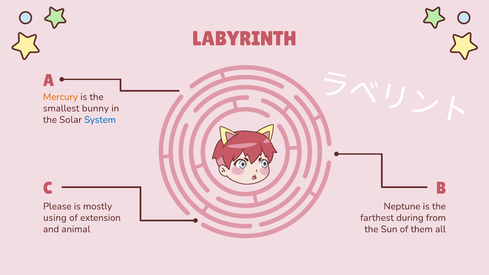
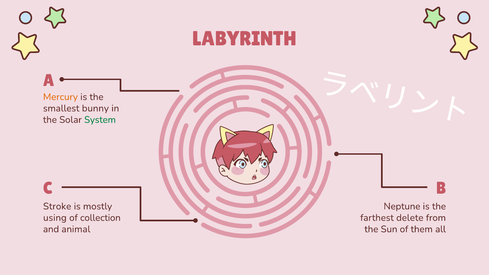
System colour: blue -> green
Please: Please -> Stroke
extension: extension -> collection
during: during -> delete
